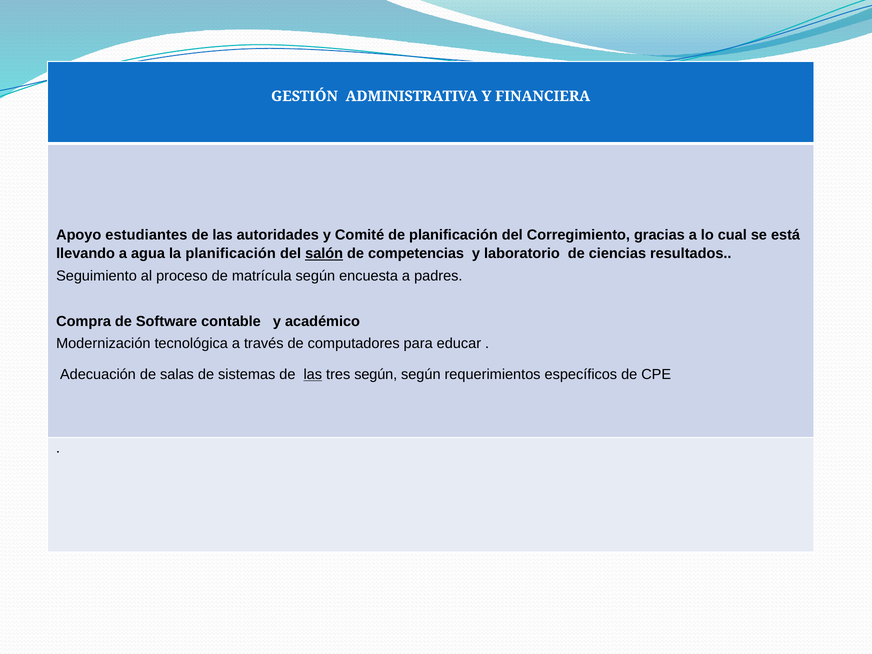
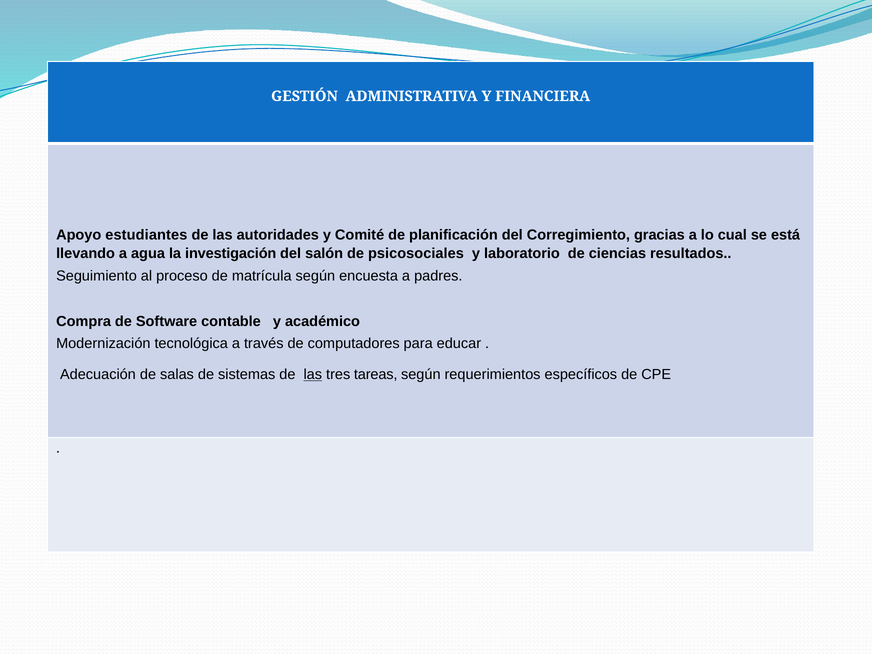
la planificación: planificación -> investigación
salón underline: present -> none
competencias: competencias -> psicosociales
tres según: según -> tareas
